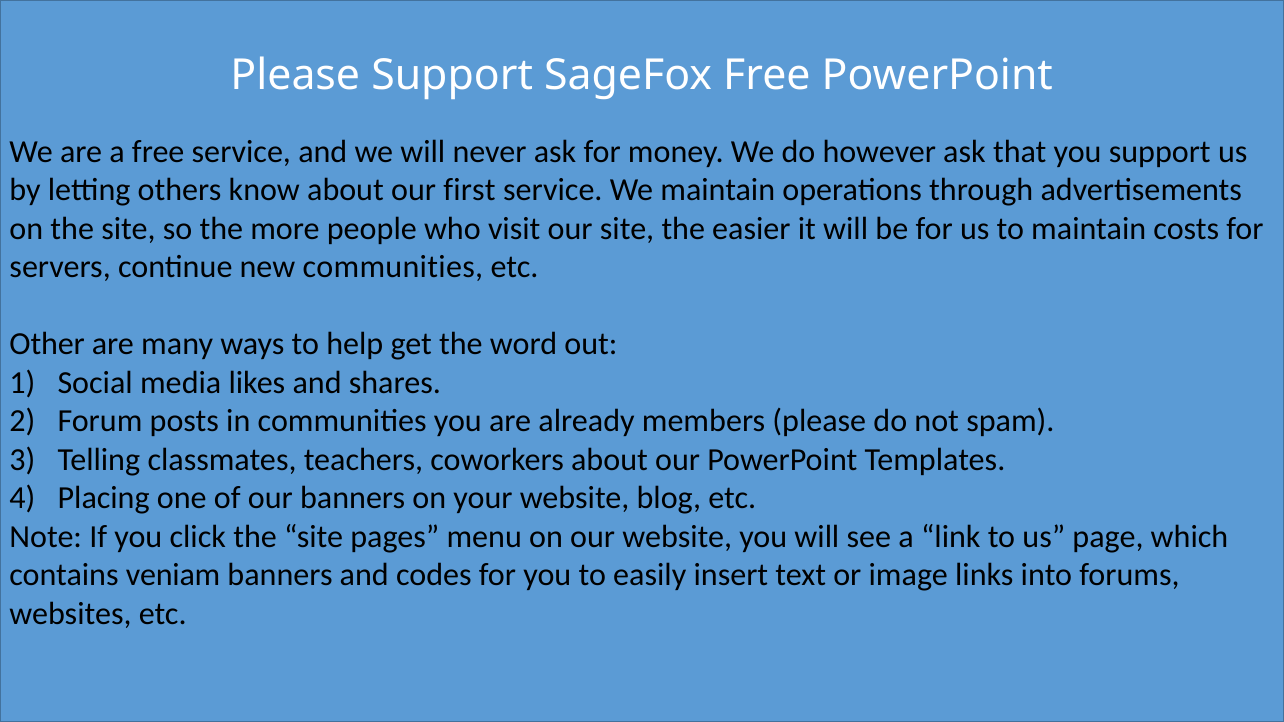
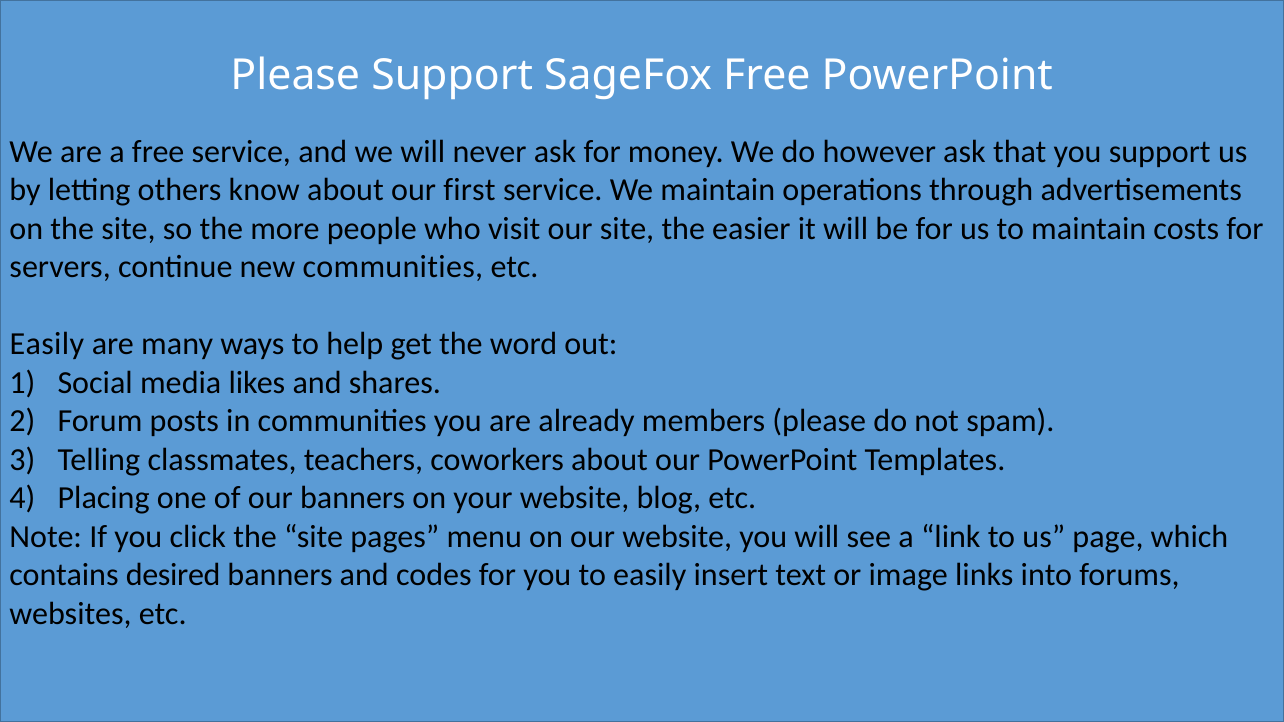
Other at (47, 344): Other -> Easily
veniam: veniam -> desired
